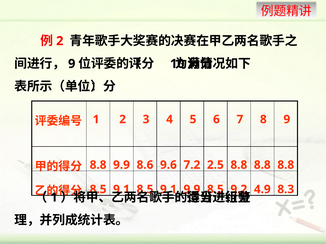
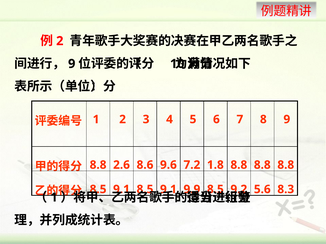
8.8 9.9: 9.9 -> 2.6
2.5: 2.5 -> 1.8
4.9: 4.9 -> 5.6
